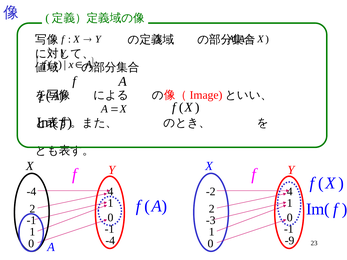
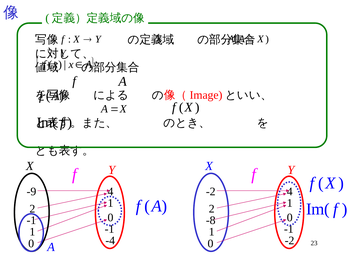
-4 at (31, 192): -4 -> -9
-3: -3 -> -8
-9 at (290, 241): -9 -> -2
